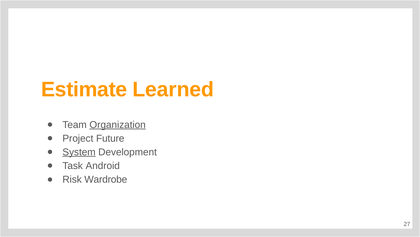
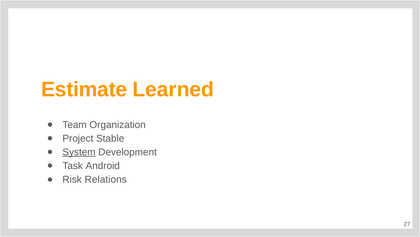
Organization underline: present -> none
Future: Future -> Stable
Wardrobe: Wardrobe -> Relations
